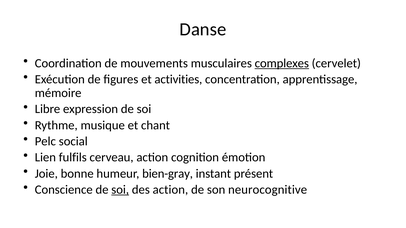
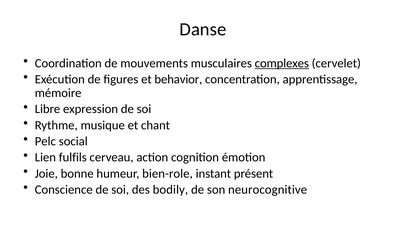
activities: activities -> behavior
bien-gray: bien-gray -> bien-role
soi at (120, 190) underline: present -> none
des action: action -> bodily
